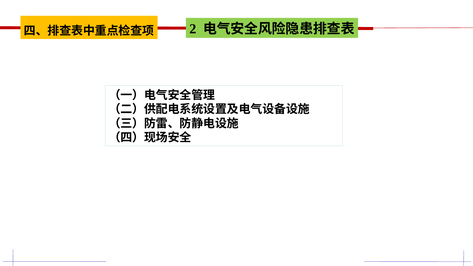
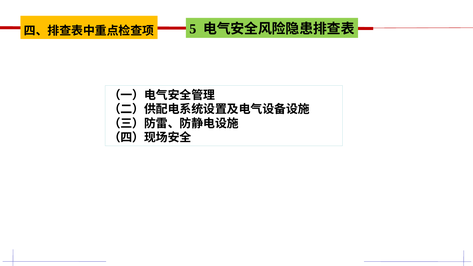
2: 2 -> 5
